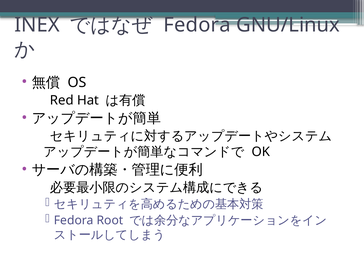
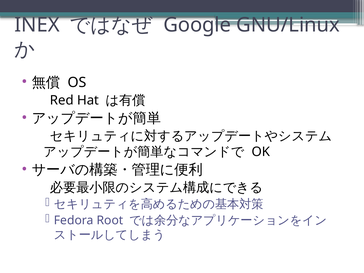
Fedora at (197, 25): Fedora -> Google
